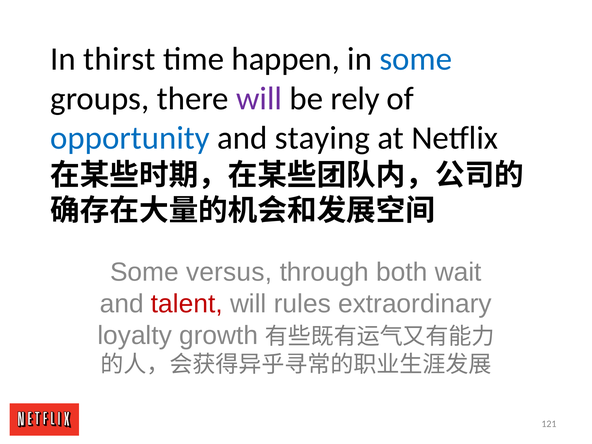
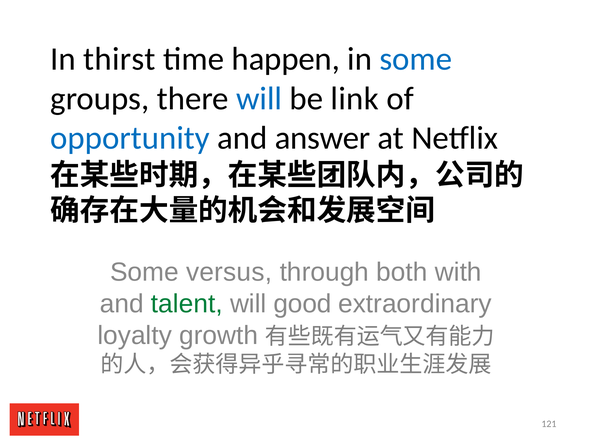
will at (259, 99) colour: purple -> blue
rely: rely -> link
staying: staying -> answer
wait: wait -> with
talent colour: red -> green
rules: rules -> good
